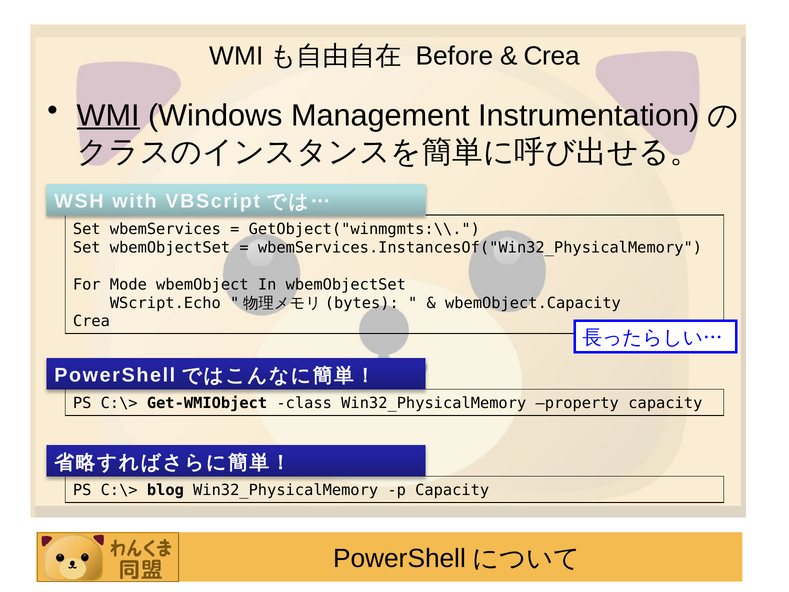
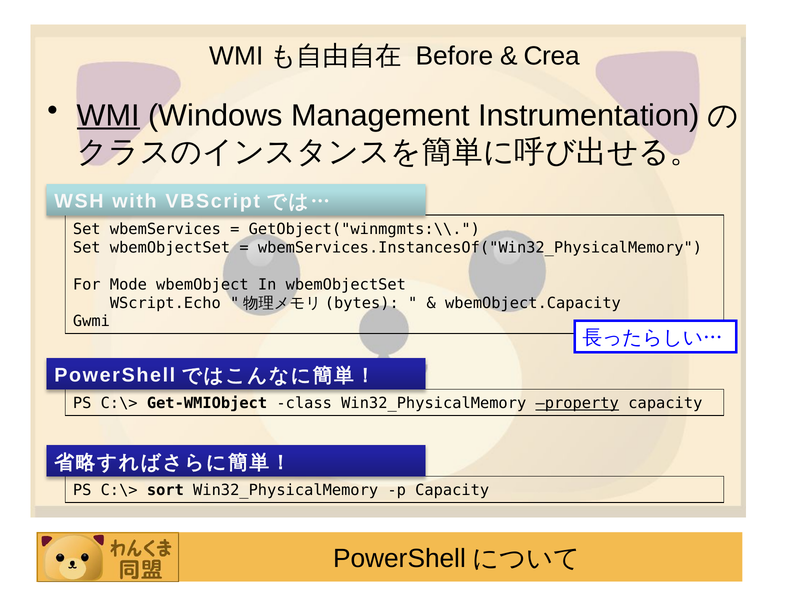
Crea at (91, 321): Crea -> Gwmi
property underline: none -> present
blog: blog -> sort
